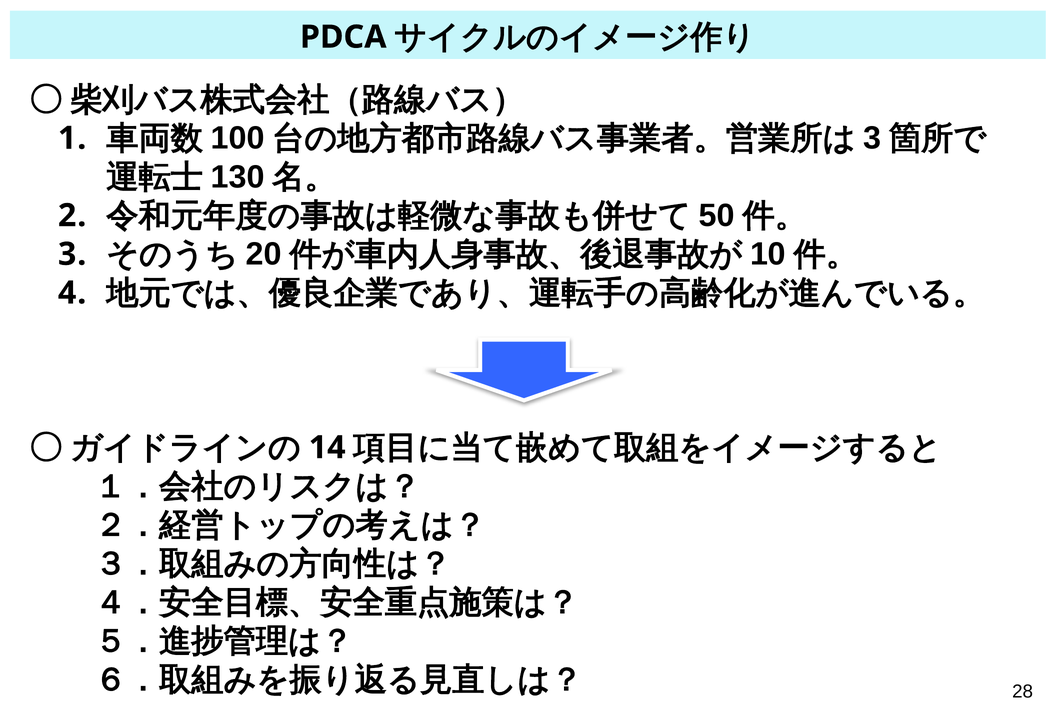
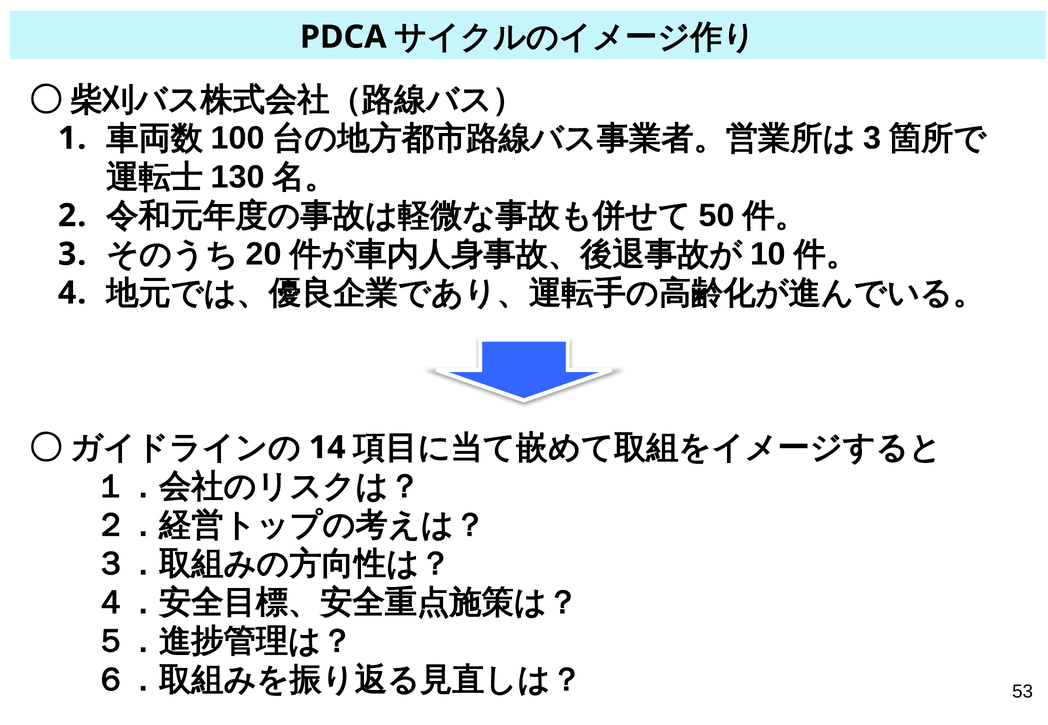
28: 28 -> 53
